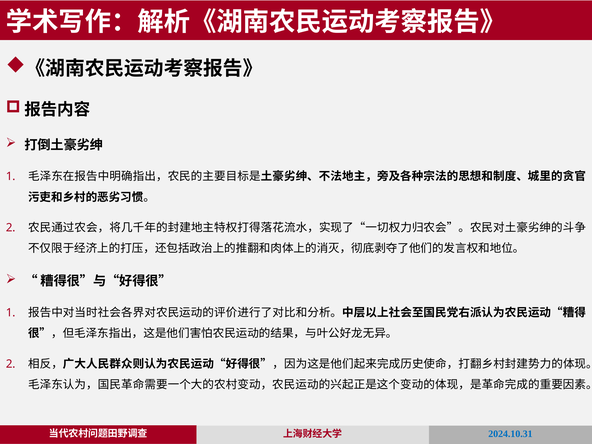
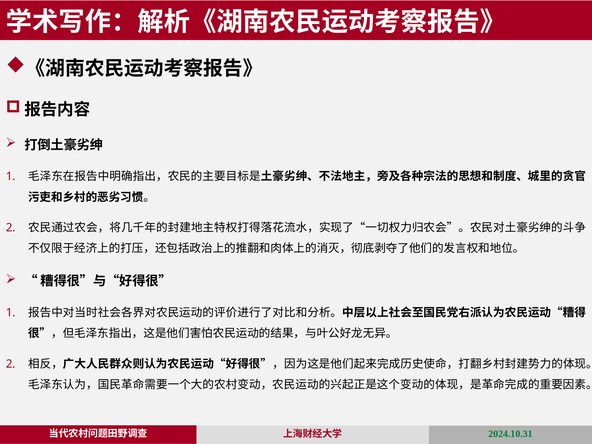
2024.10.31 colour: blue -> green
